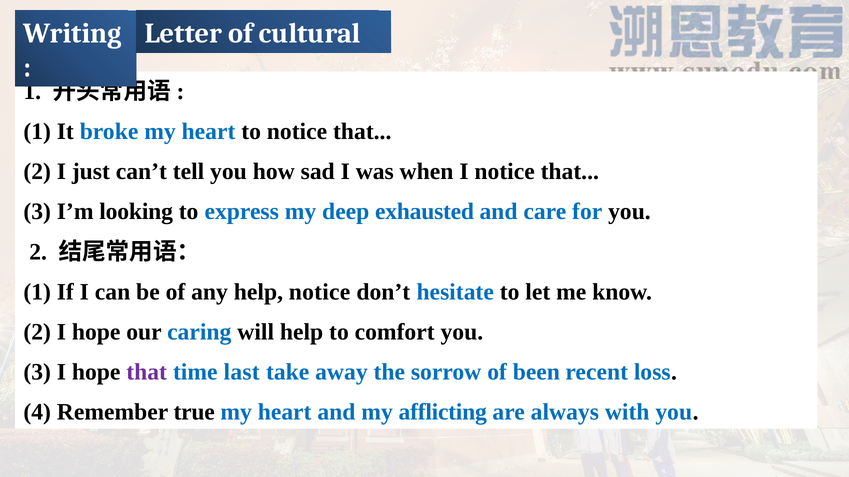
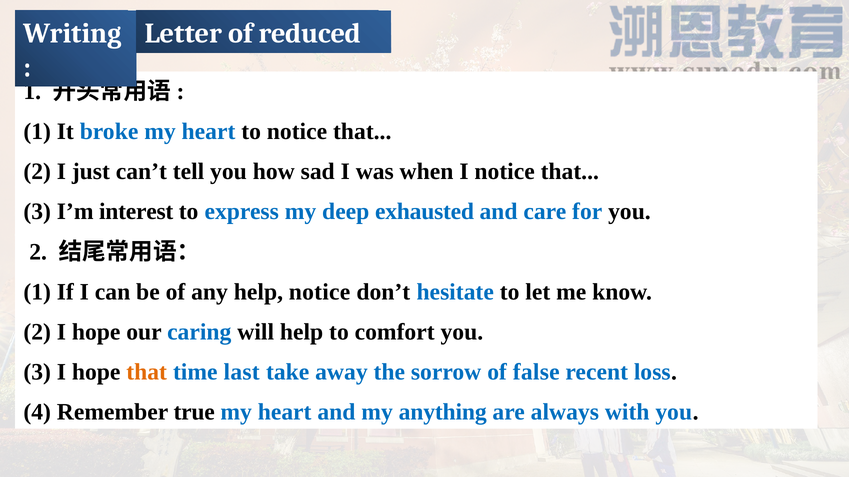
cultural: cultural -> reduced
looking: looking -> interest
that at (147, 372) colour: purple -> orange
been: been -> false
afflicting: afflicting -> anything
